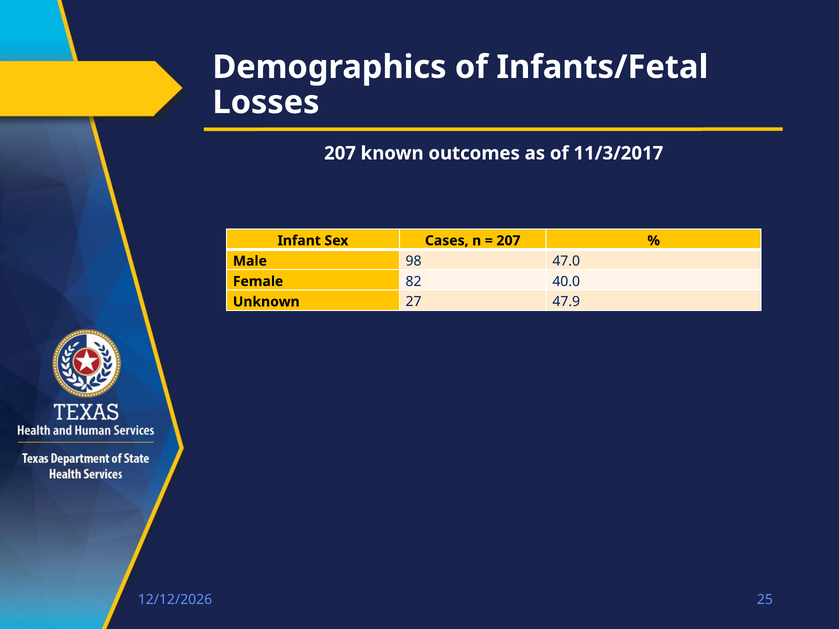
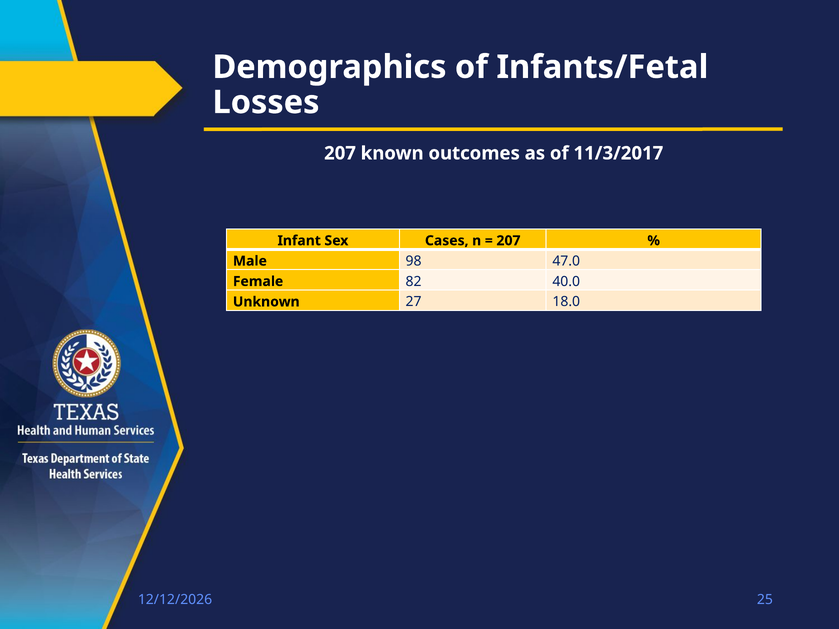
47.9: 47.9 -> 18.0
